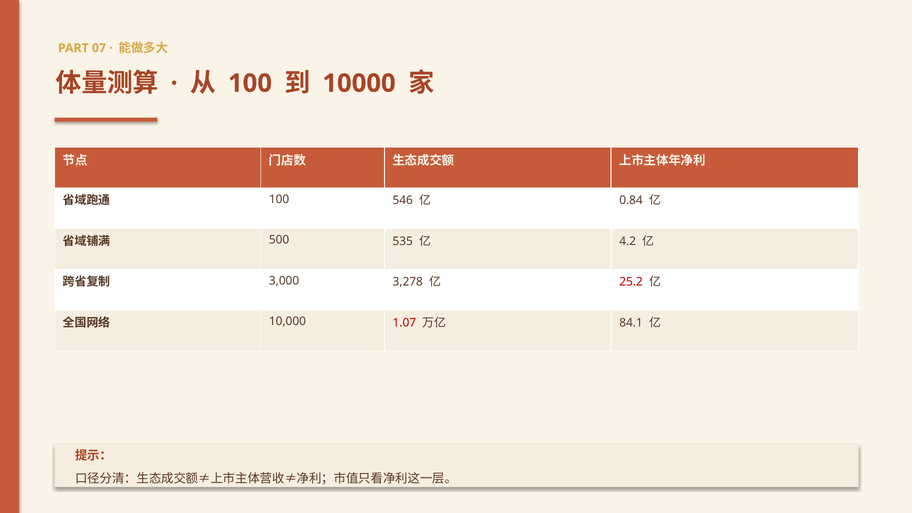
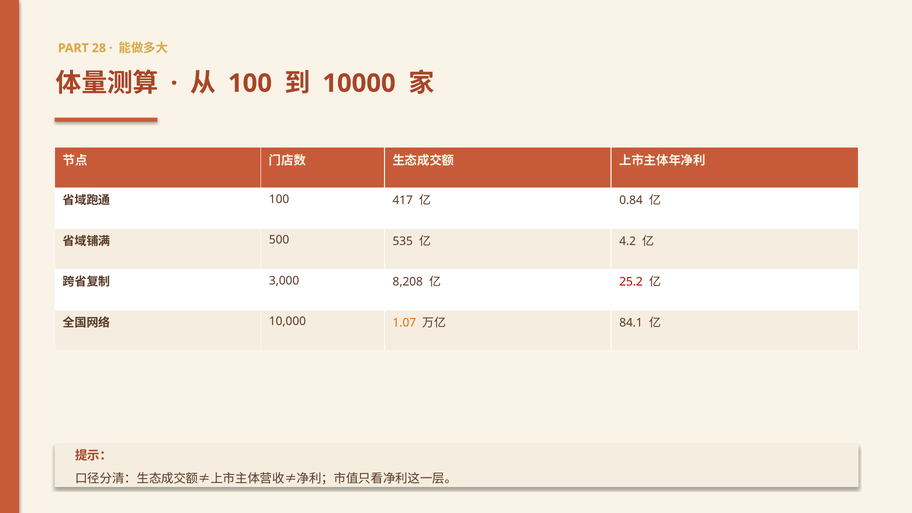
07: 07 -> 28
546: 546 -> 417
3,278: 3,278 -> 8,208
1.07 colour: red -> orange
